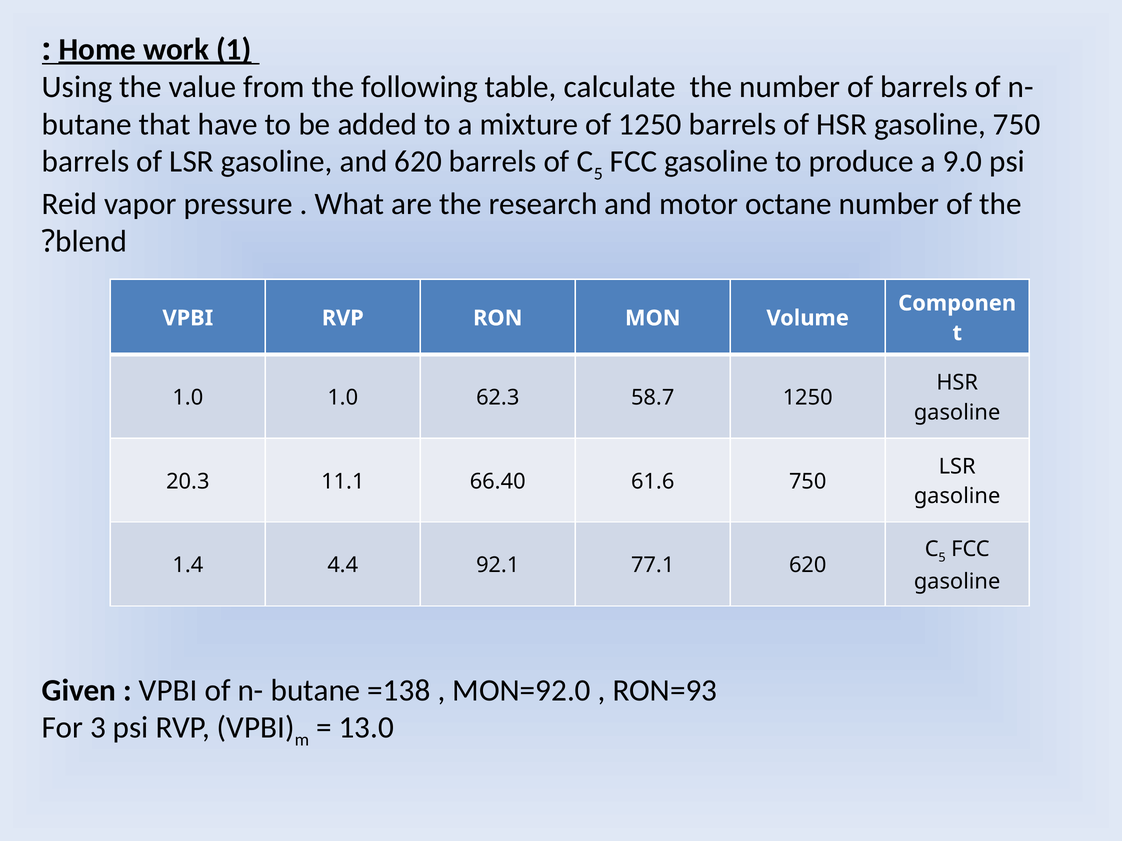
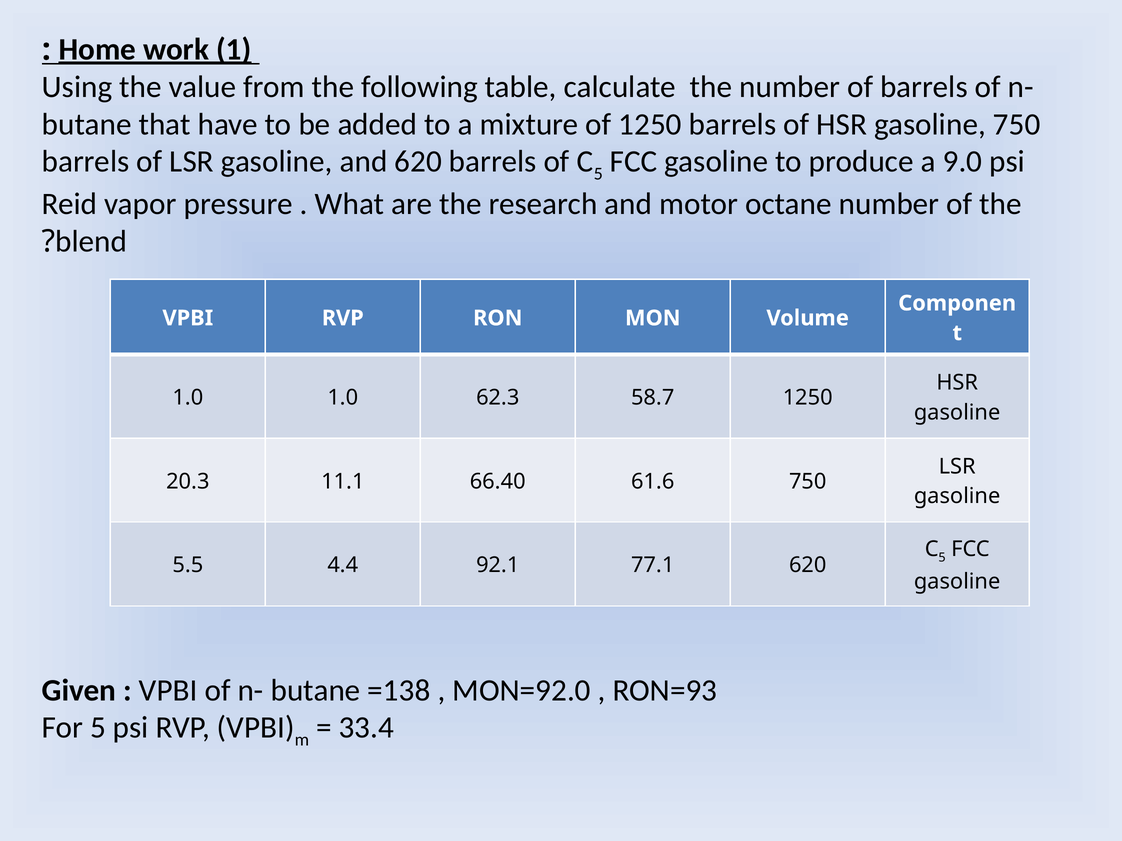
1.4: 1.4 -> 5.5
For 3: 3 -> 5
13.0: 13.0 -> 33.4
